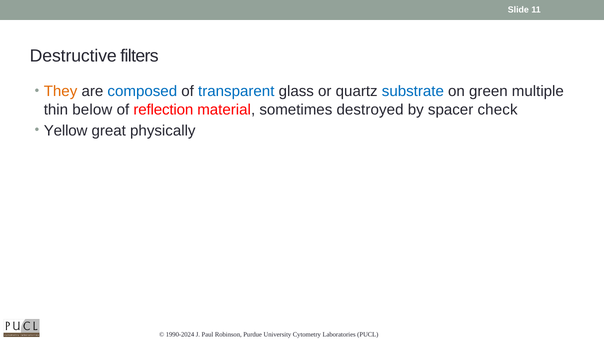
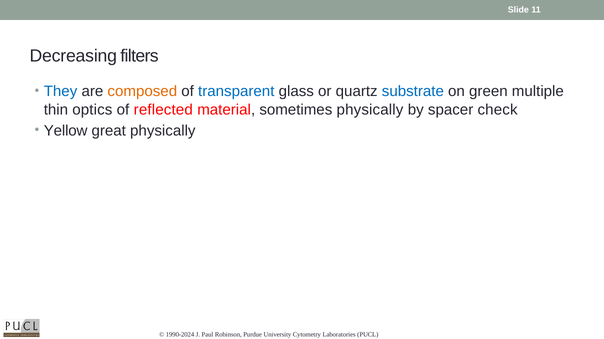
Destructive: Destructive -> Decreasing
They colour: orange -> blue
composed colour: blue -> orange
below: below -> optics
reflection: reflection -> reflected
sometimes destroyed: destroyed -> physically
